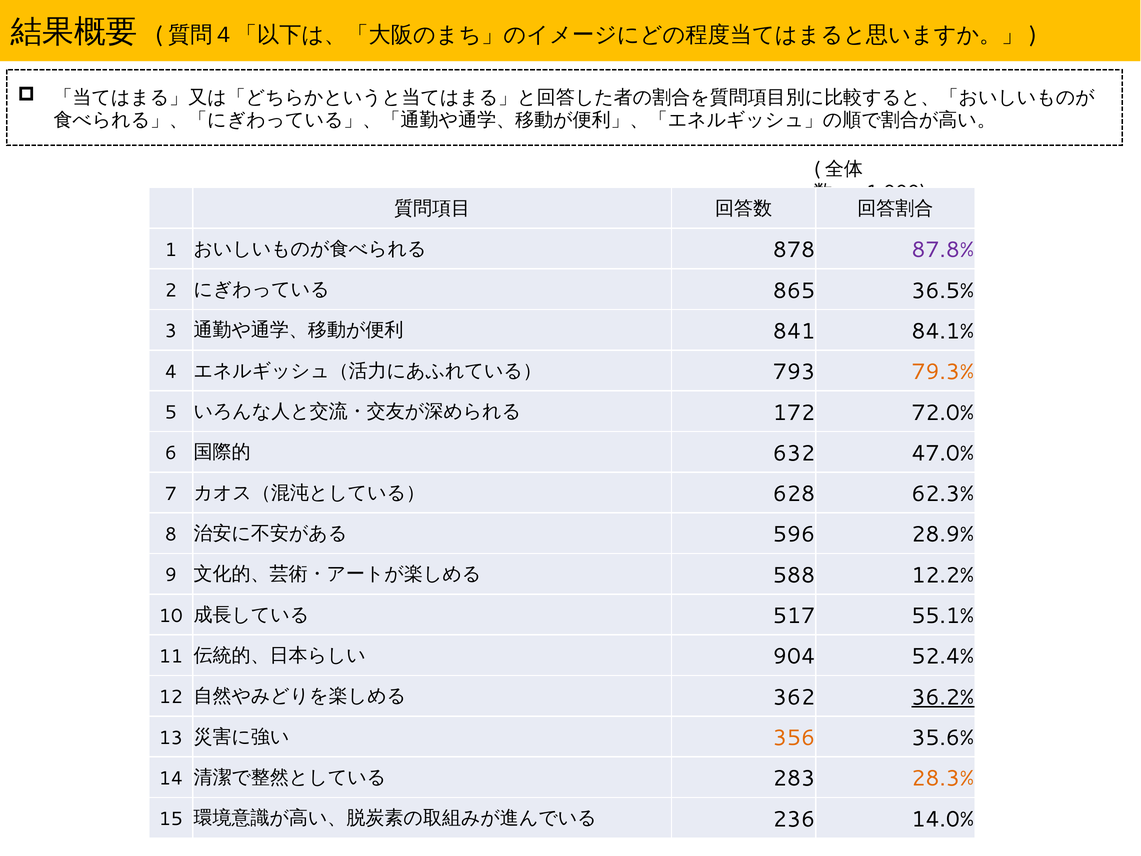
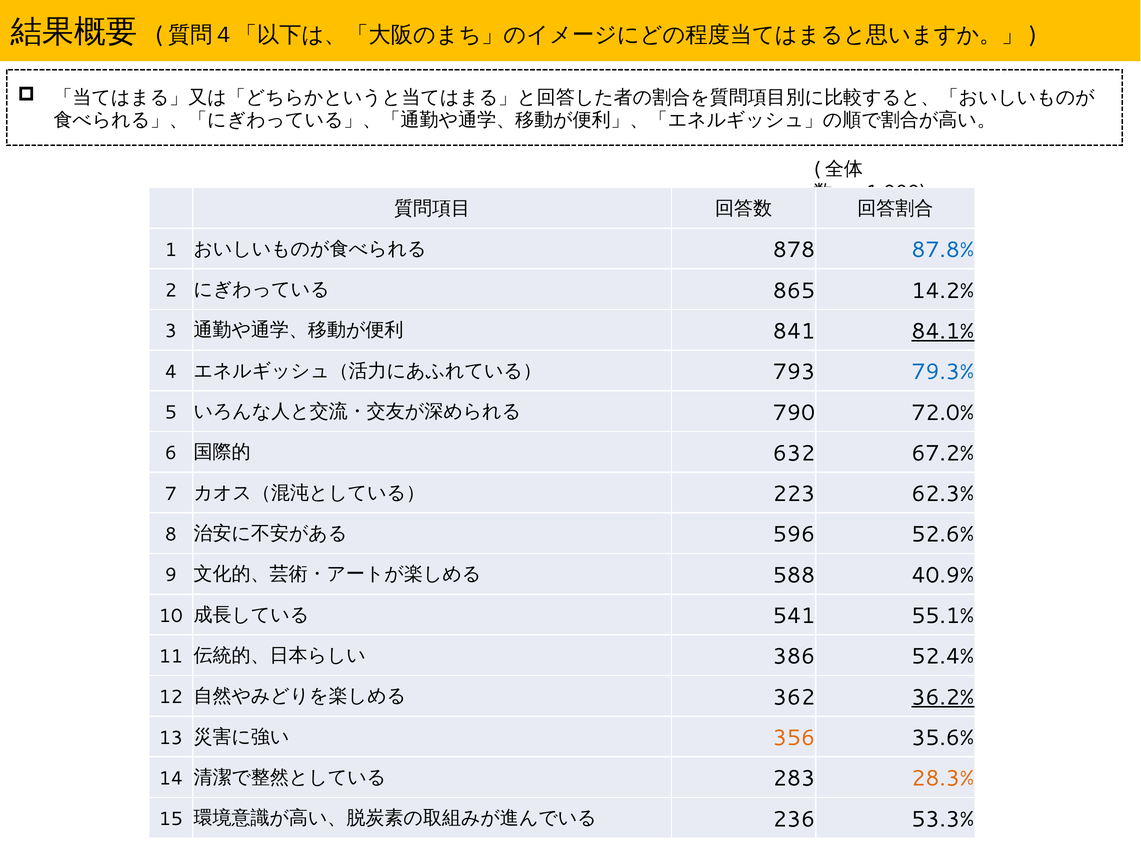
87.8% colour: purple -> blue
36.5%: 36.5% -> 14.2%
84.1% underline: none -> present
79.3% colour: orange -> blue
172: 172 -> 790
47.0%: 47.0% -> 67.2%
628: 628 -> 223
28.9%: 28.9% -> 52.6%
12.2%: 12.2% -> 40.9%
517: 517 -> 541
904: 904 -> 386
14.0%: 14.0% -> 53.3%
